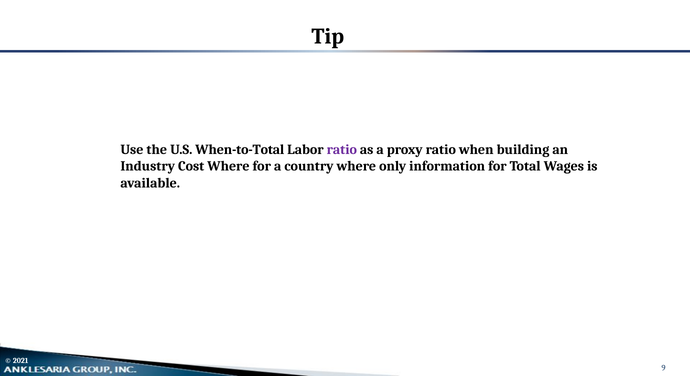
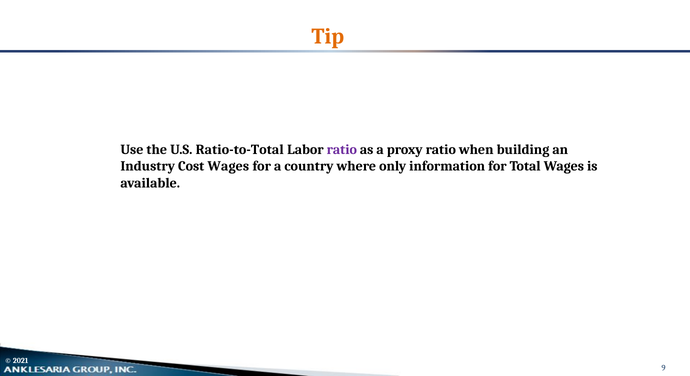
Tip colour: black -> orange
When-to-Total: When-to-Total -> Ratio-to-Total
Cost Where: Where -> Wages
